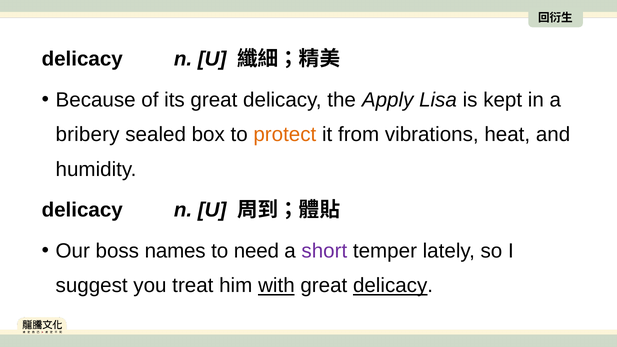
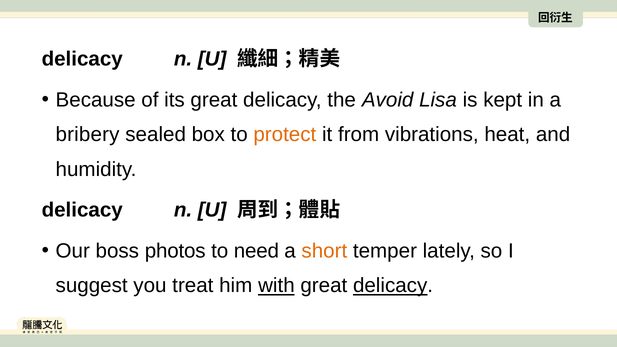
Apply: Apply -> Avoid
names: names -> photos
short colour: purple -> orange
